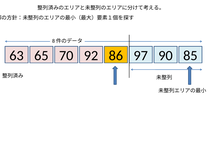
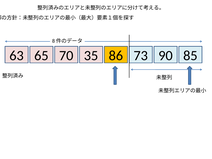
92: 92 -> 35
97: 97 -> 73
